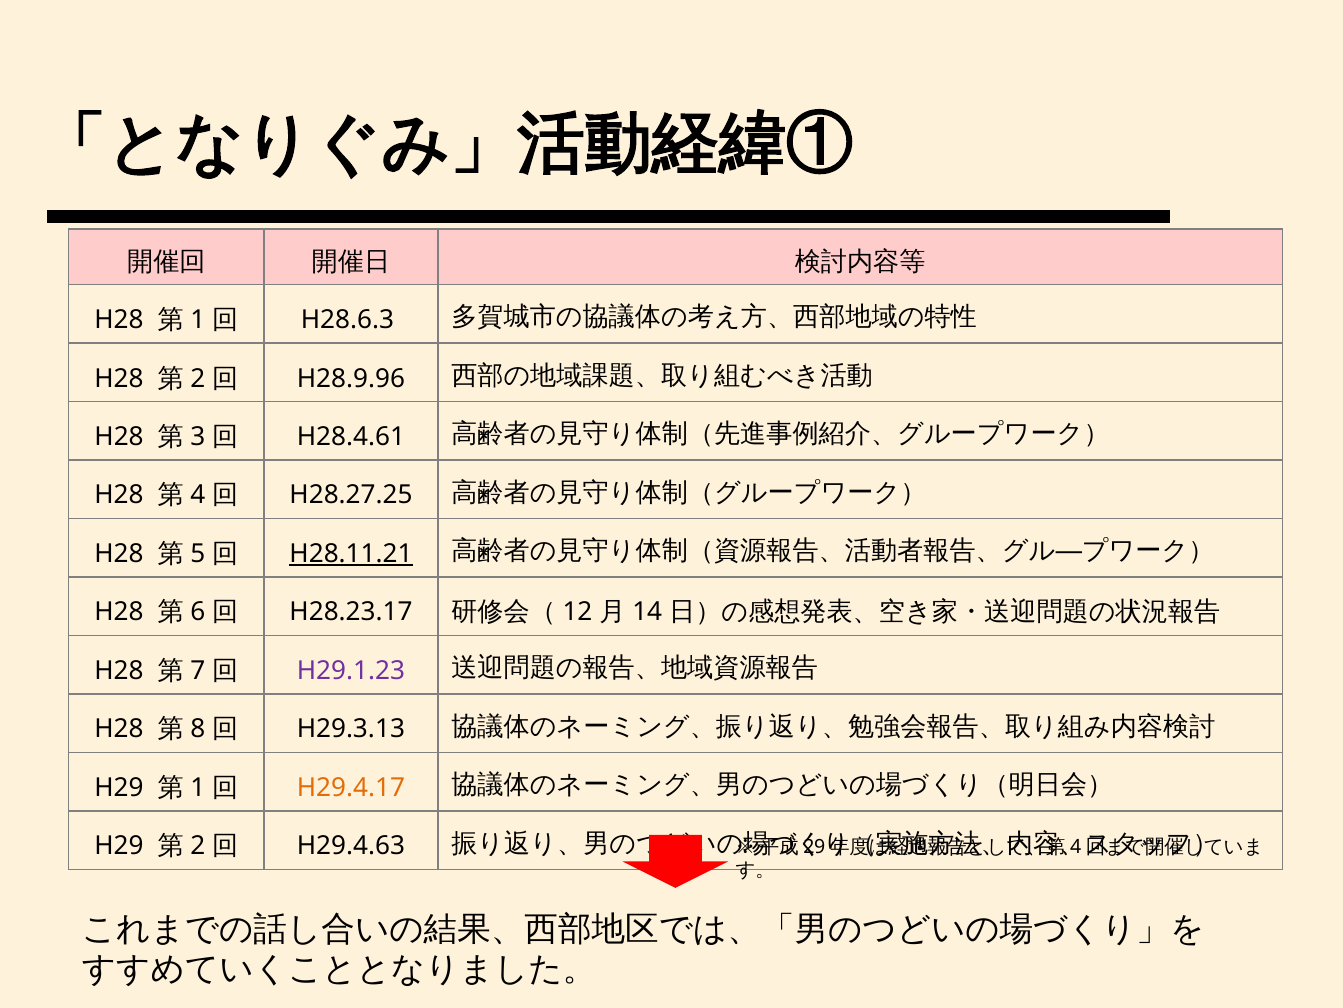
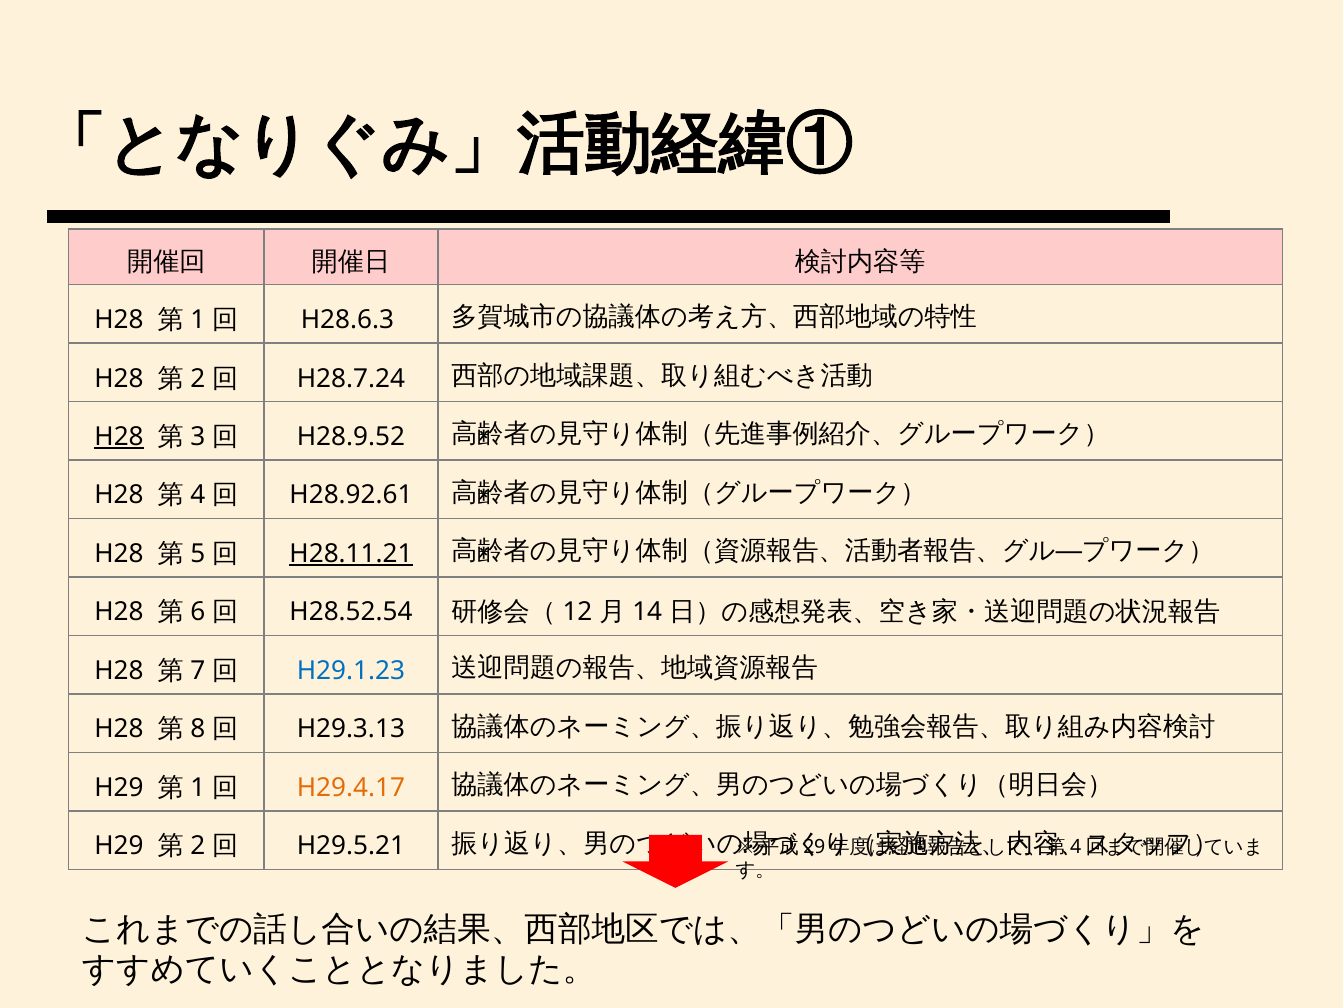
H28.9.96: H28.9.96 -> H28.7.24
H28 at (119, 437) underline: none -> present
H28.4.61: H28.4.61 -> H28.9.52
H28.27.25: H28.27.25 -> H28.92.61
H28.23.17: H28.23.17 -> H28.52.54
H29.1.23 colour: purple -> blue
H29.4.63: H29.4.63 -> H29.5.21
